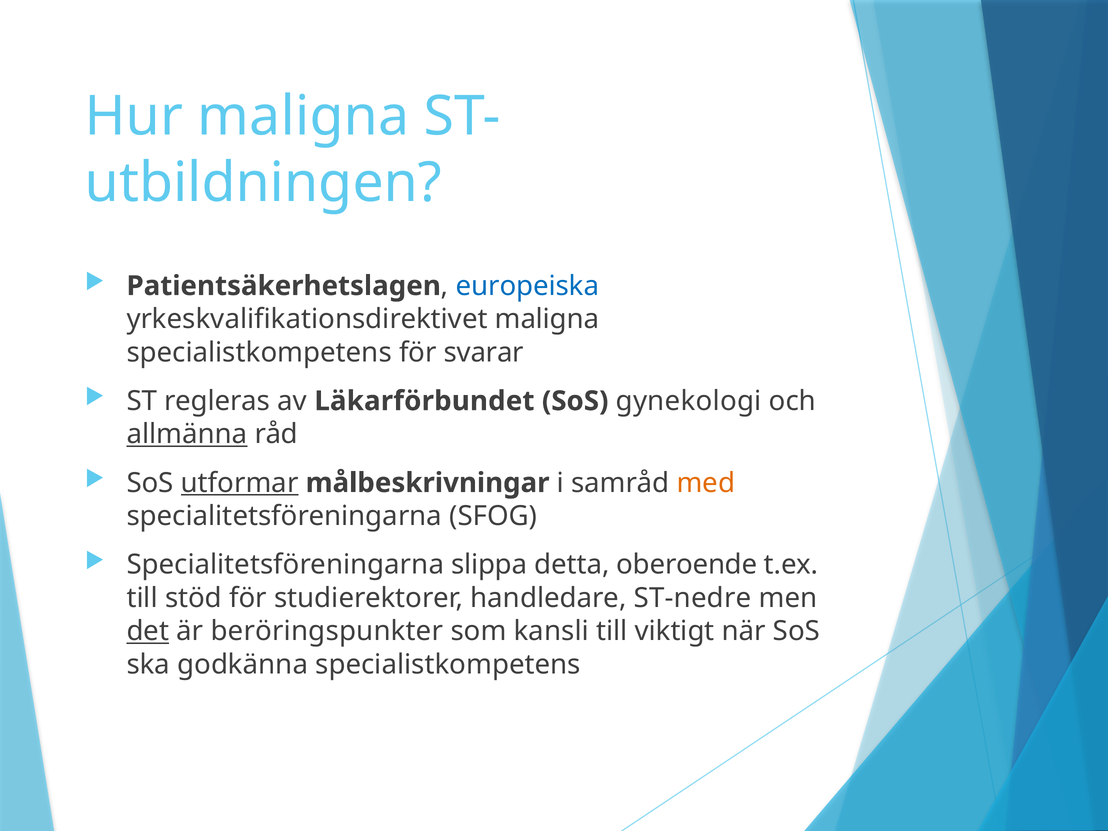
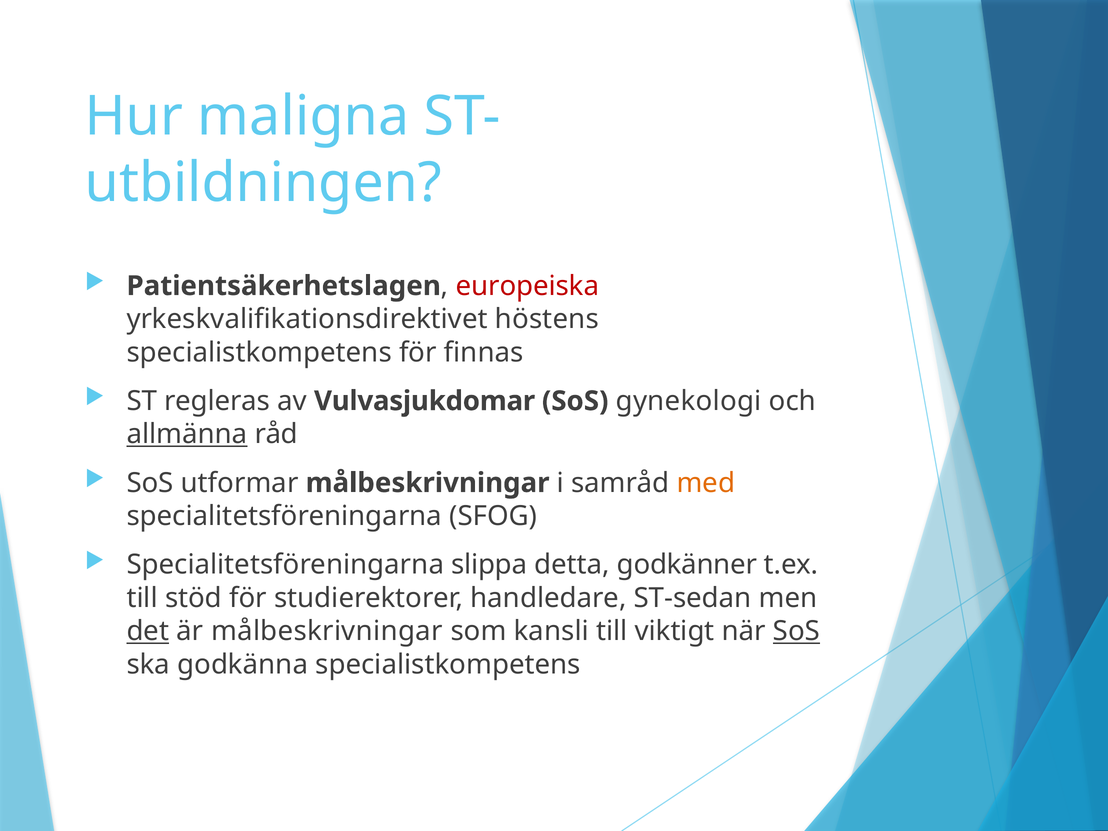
europeiska colour: blue -> red
yrkeskvalifikationsdirektivet maligna: maligna -> höstens
svarar: svarar -> finnas
Läkarförbundet: Läkarförbundet -> Vulvasjukdomar
utformar underline: present -> none
oberoende: oberoende -> godkänner
ST-nedre: ST-nedre -> ST-sedan
är beröringspunkter: beröringspunkter -> målbeskrivningar
SoS at (796, 631) underline: none -> present
